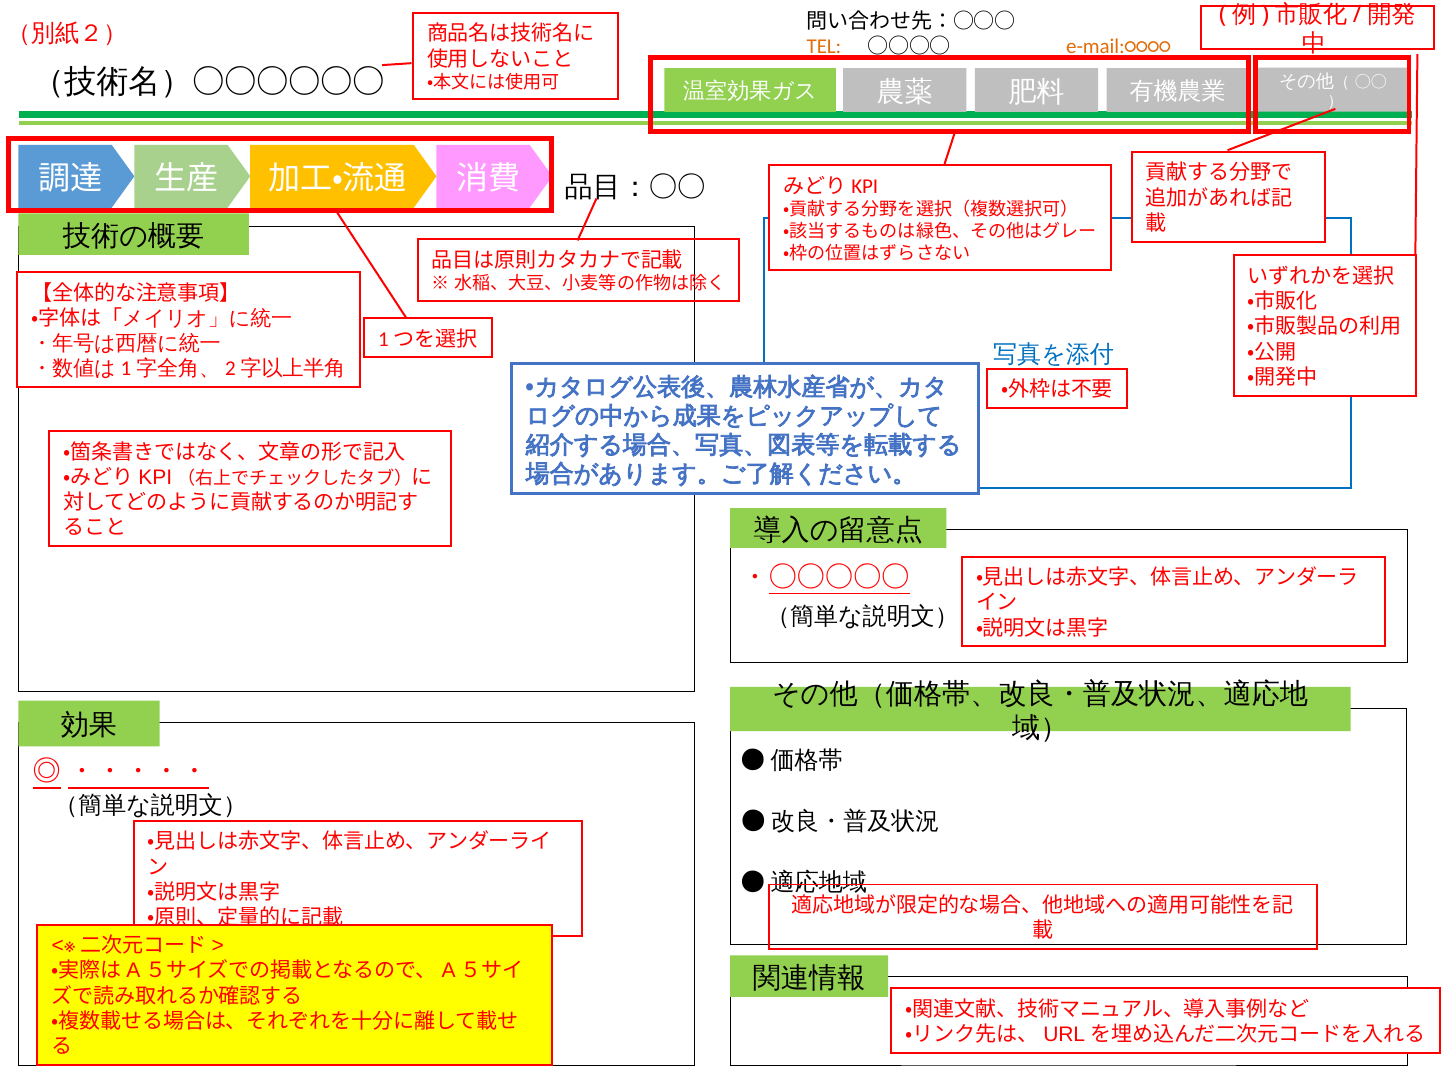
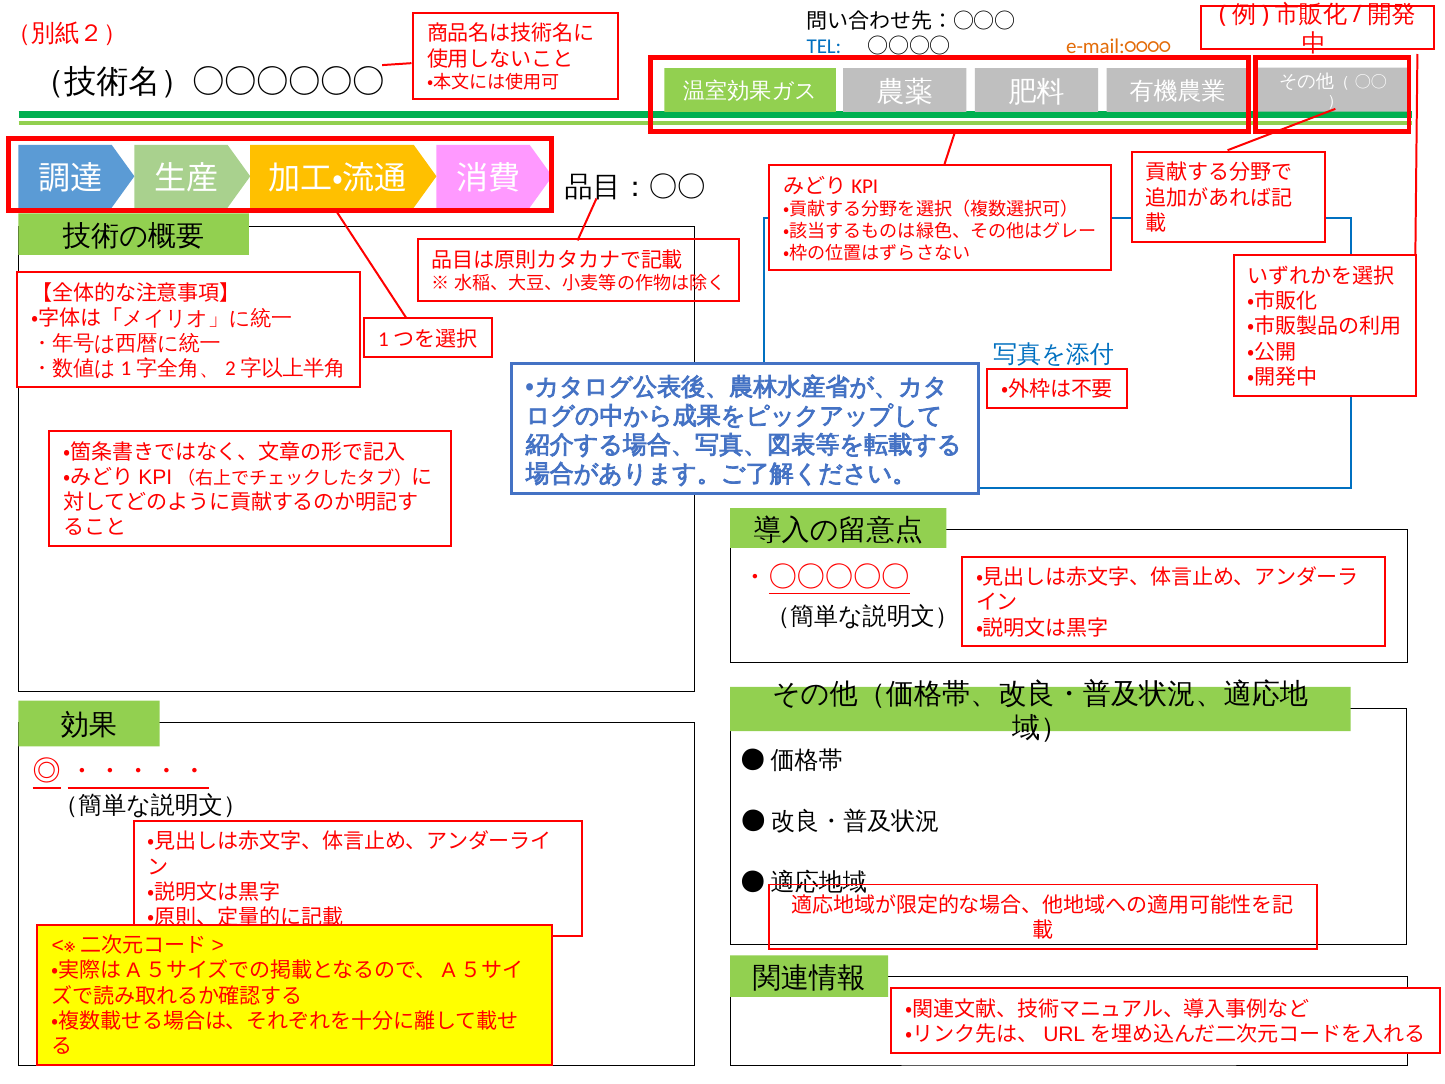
TEL colour: orange -> blue
